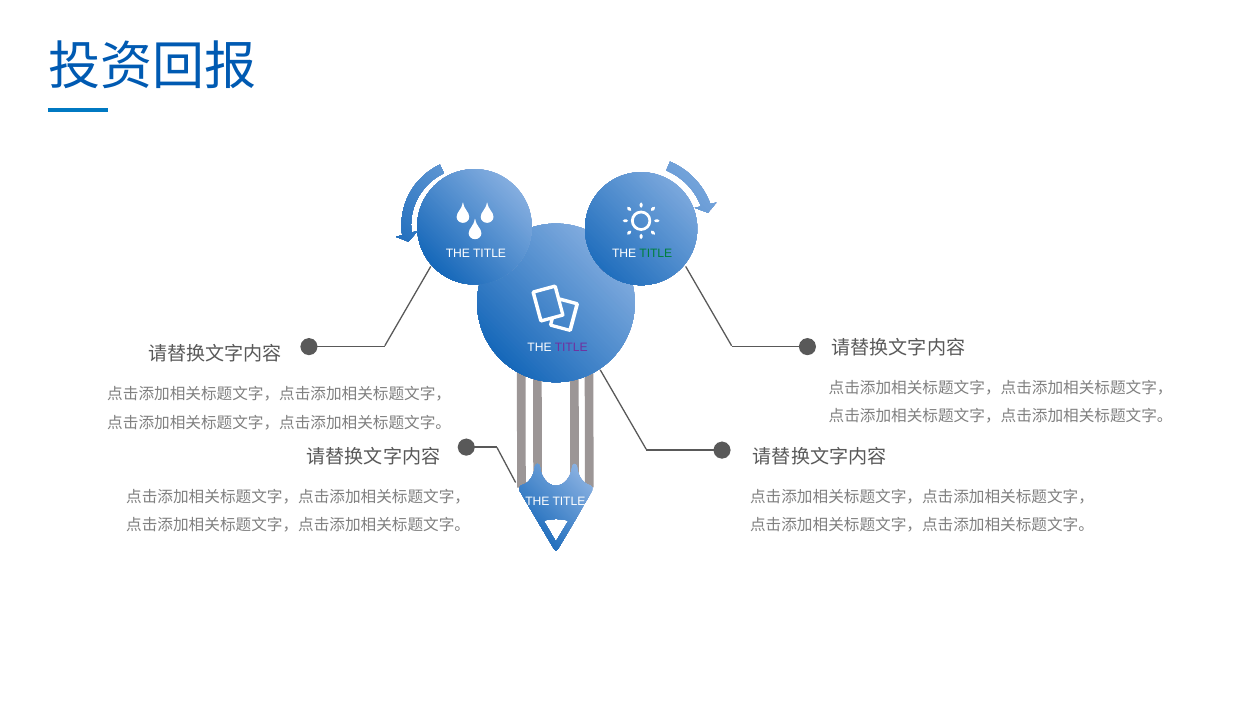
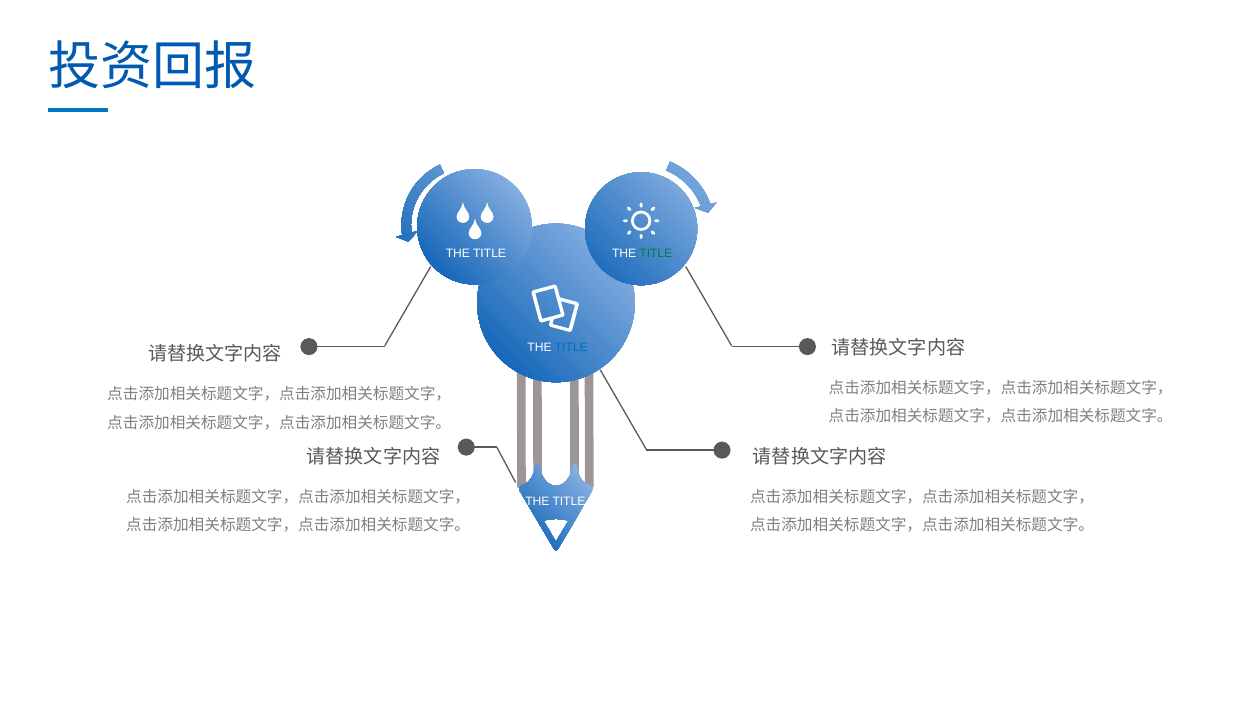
TITLE at (571, 347) colour: purple -> blue
